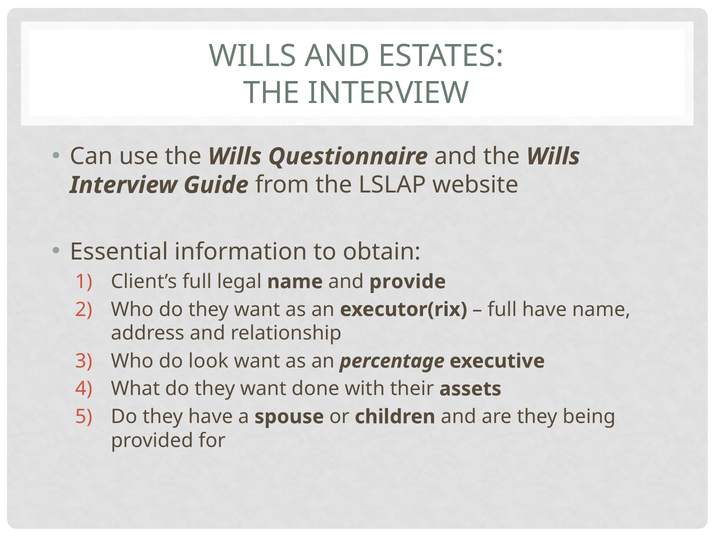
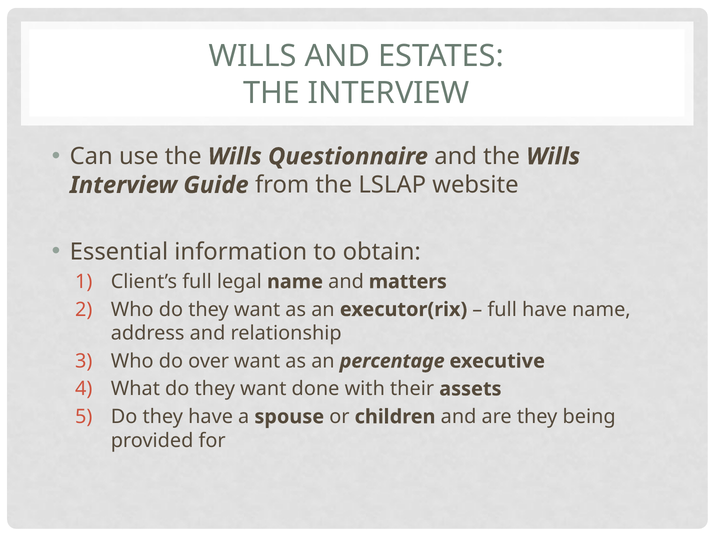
provide: provide -> matters
look: look -> over
